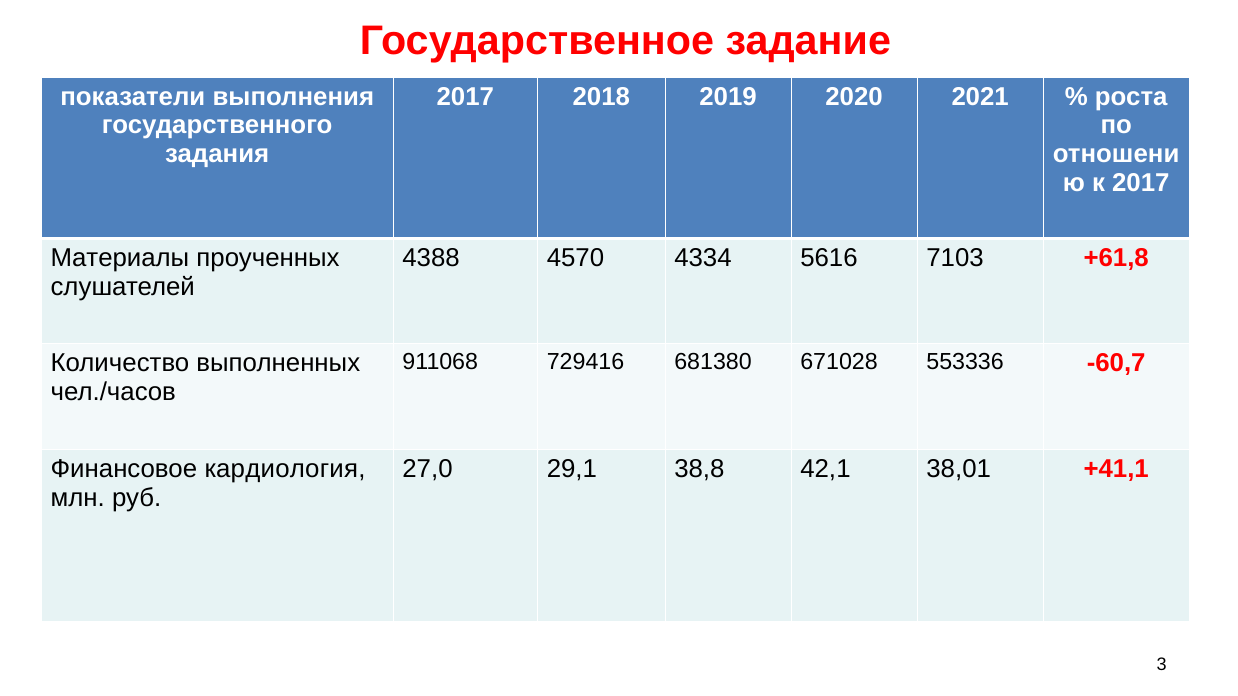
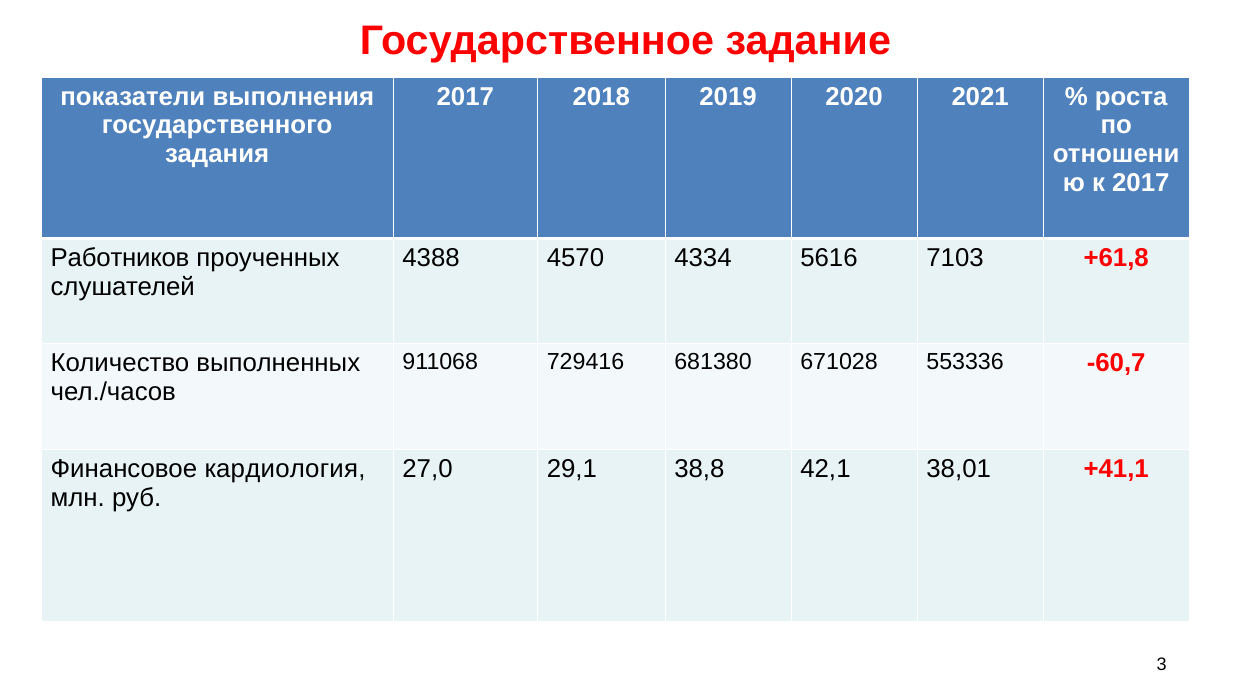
Материалы: Материалы -> Работников
